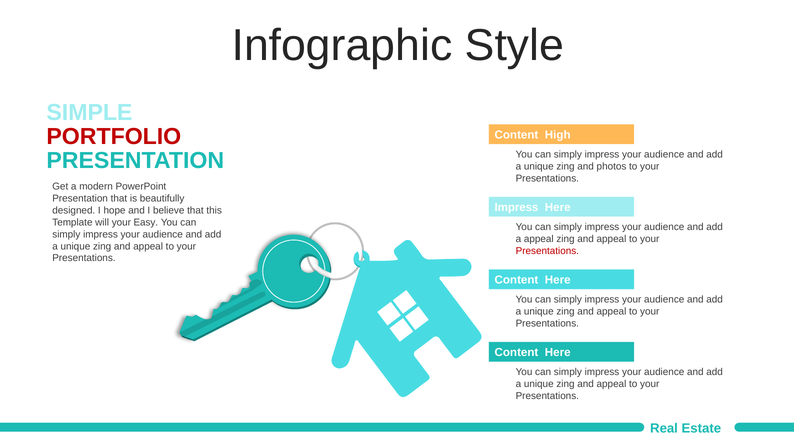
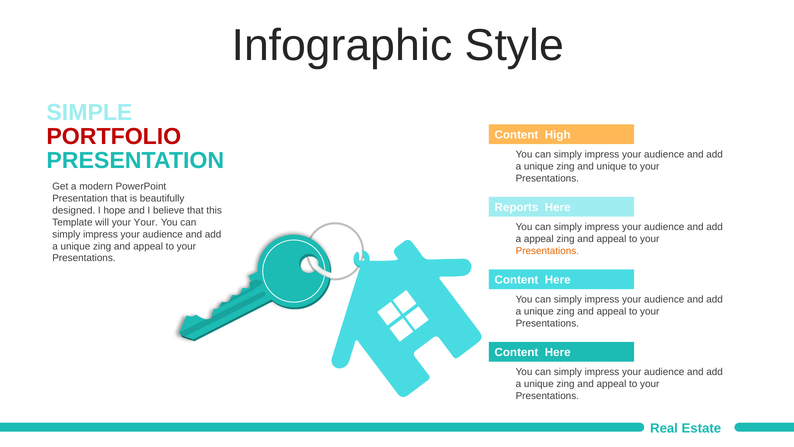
and photos: photos -> unique
Impress at (517, 207): Impress -> Reports
your Easy: Easy -> Your
Presentations at (547, 251) colour: red -> orange
